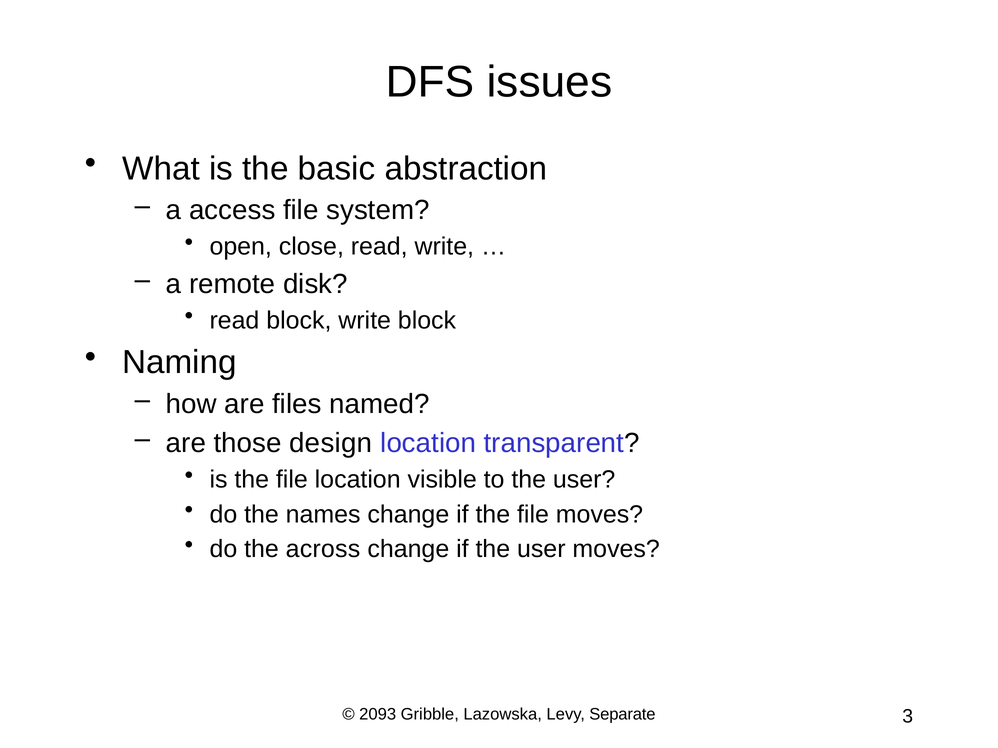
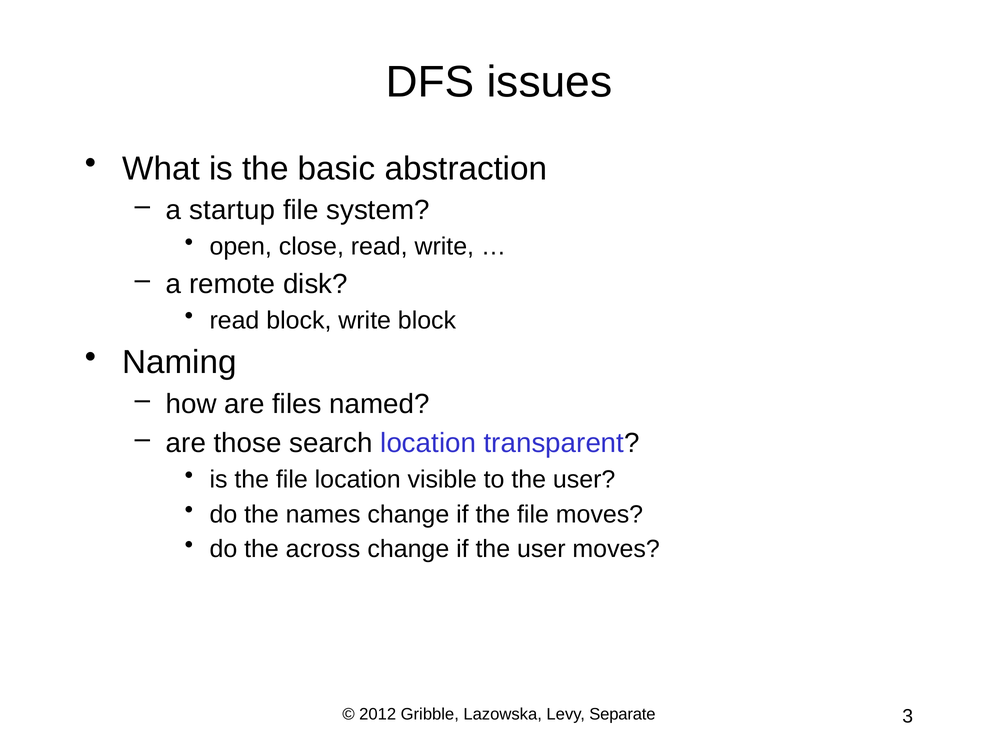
access: access -> startup
design: design -> search
2093: 2093 -> 2012
